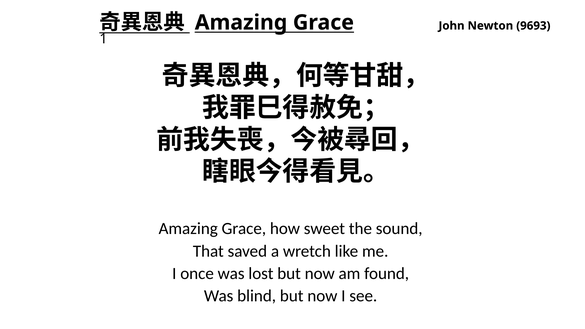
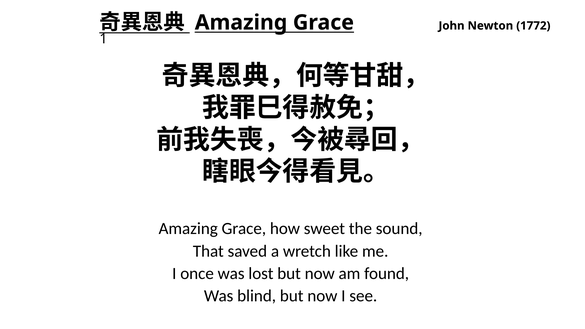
9693: 9693 -> 1772
